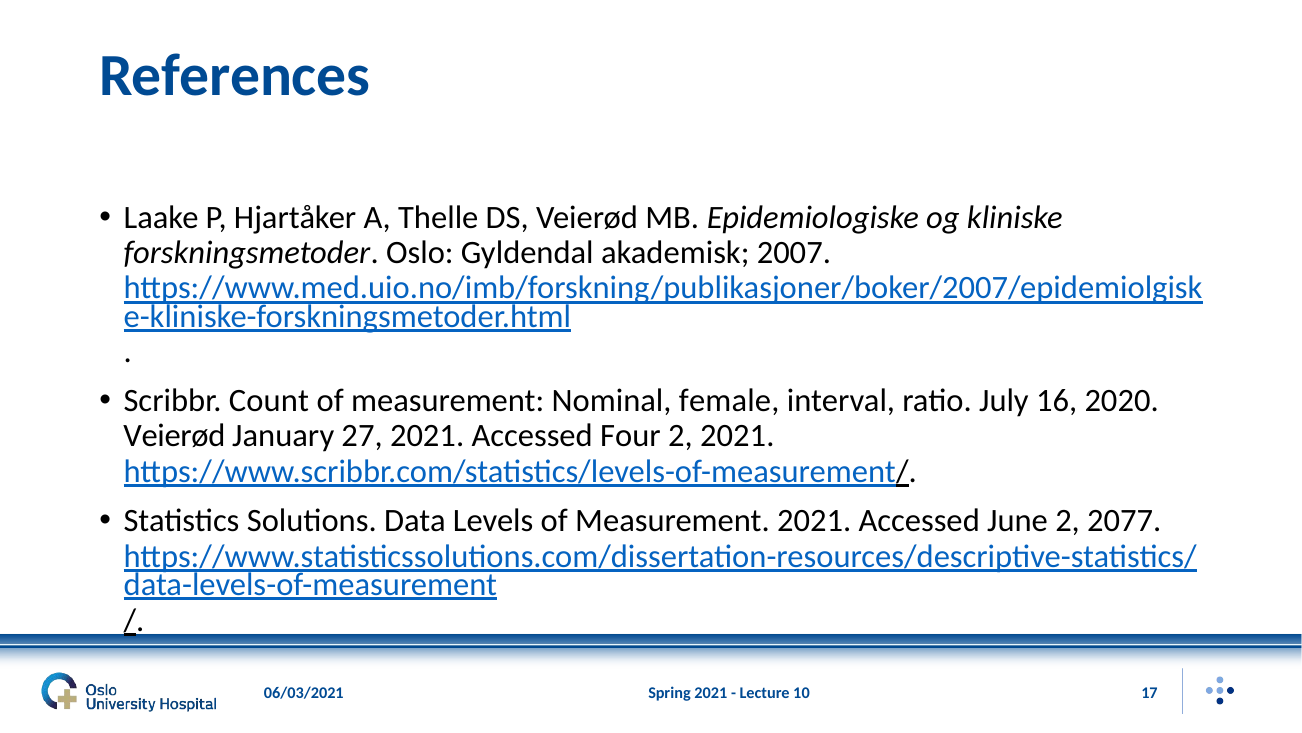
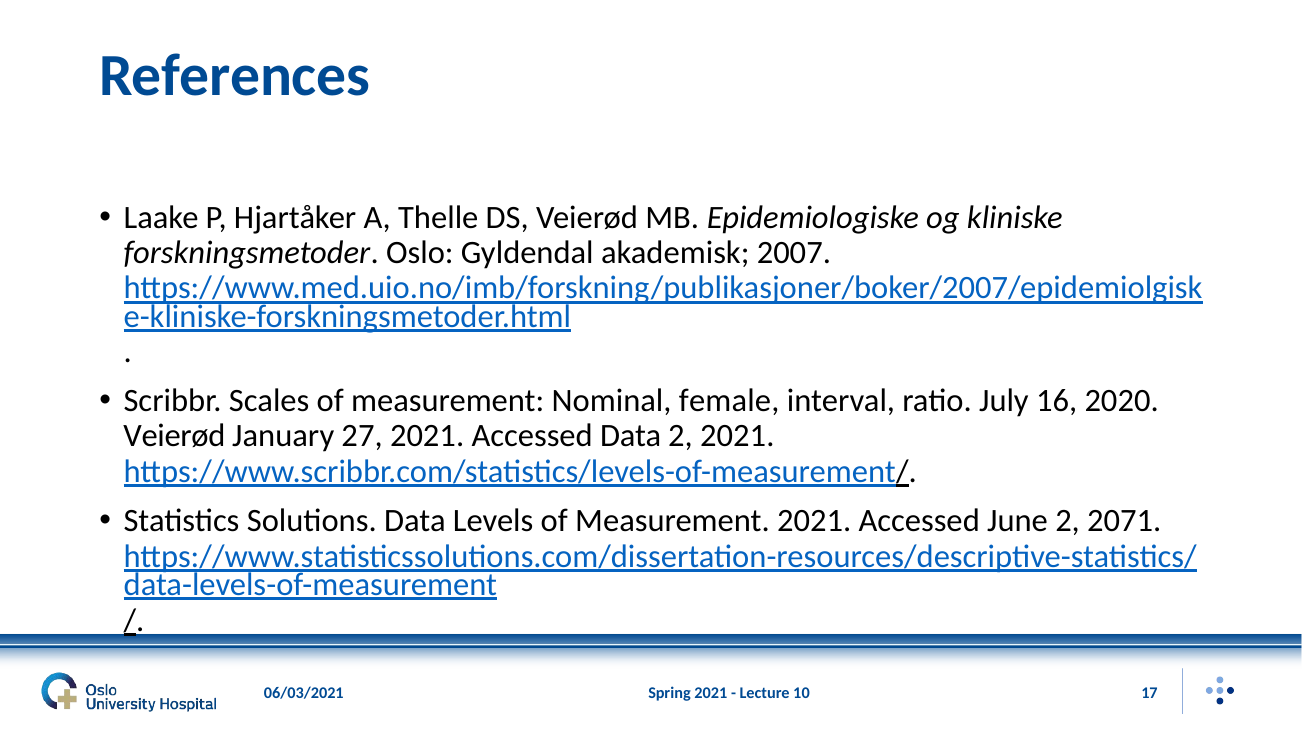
Count: Count -> Scales
Accessed Four: Four -> Data
2077: 2077 -> 2071
